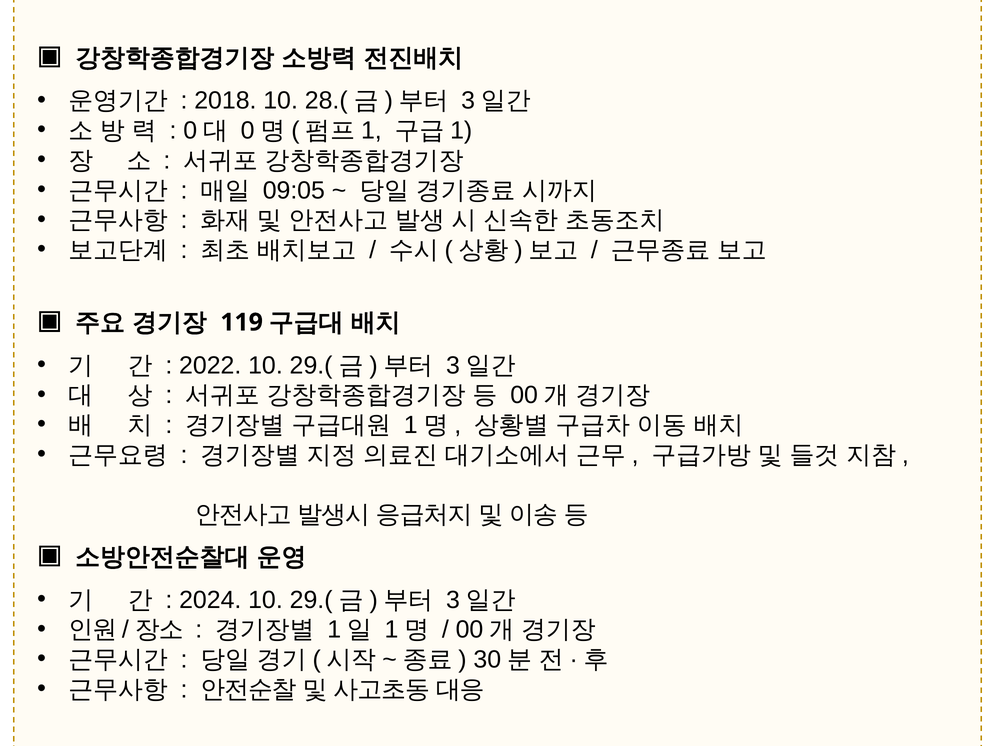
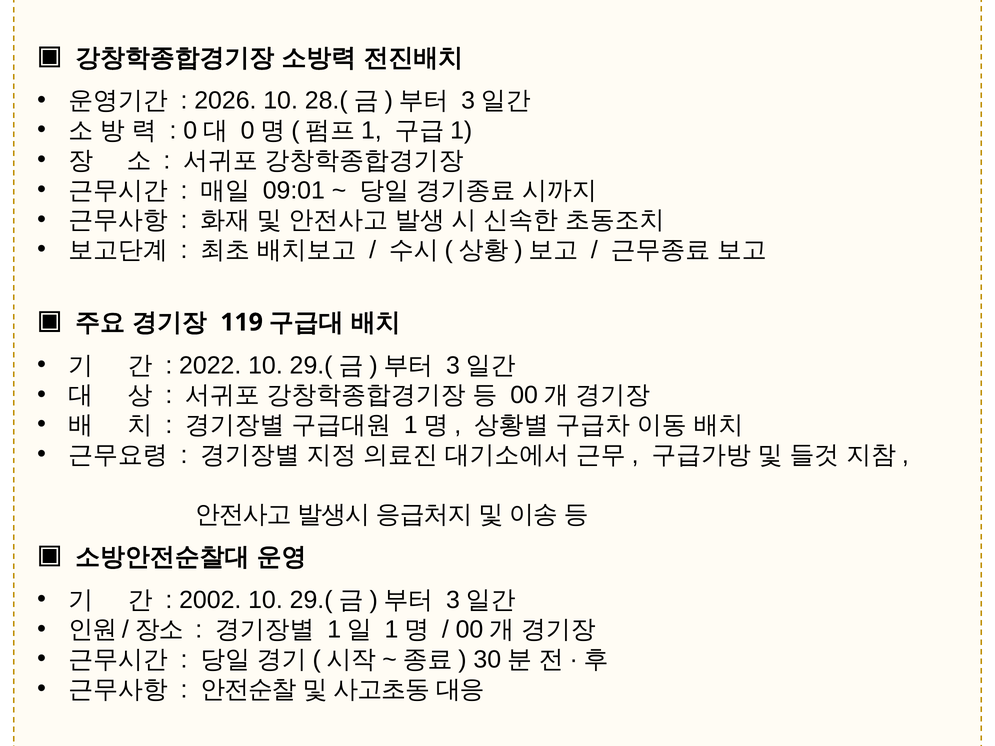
2018: 2018 -> 2026
09:05: 09:05 -> 09:01
2024: 2024 -> 2002
